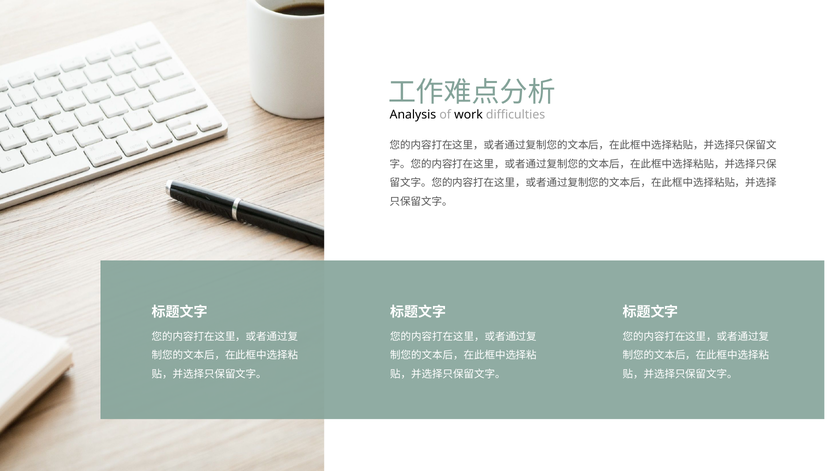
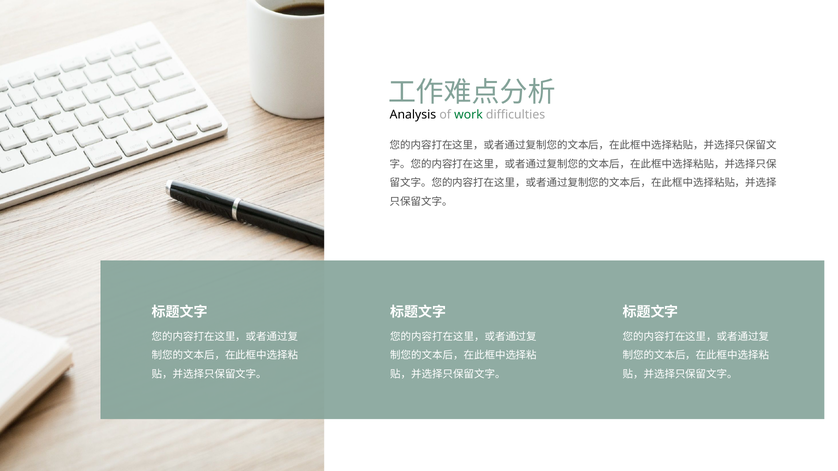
work colour: black -> green
